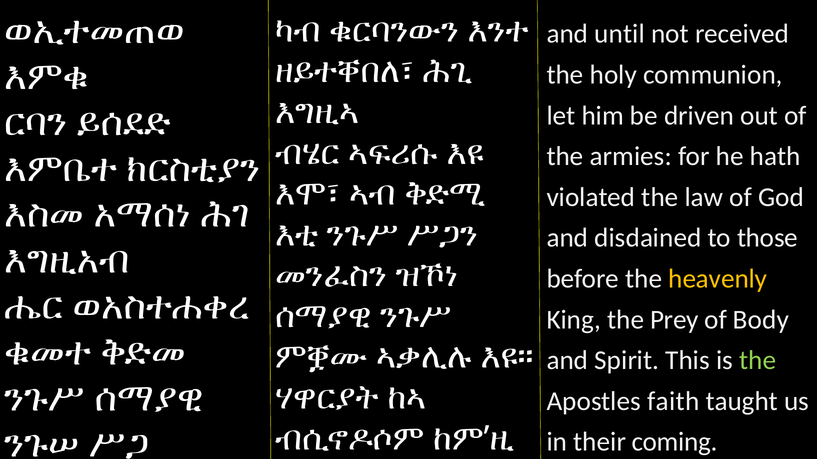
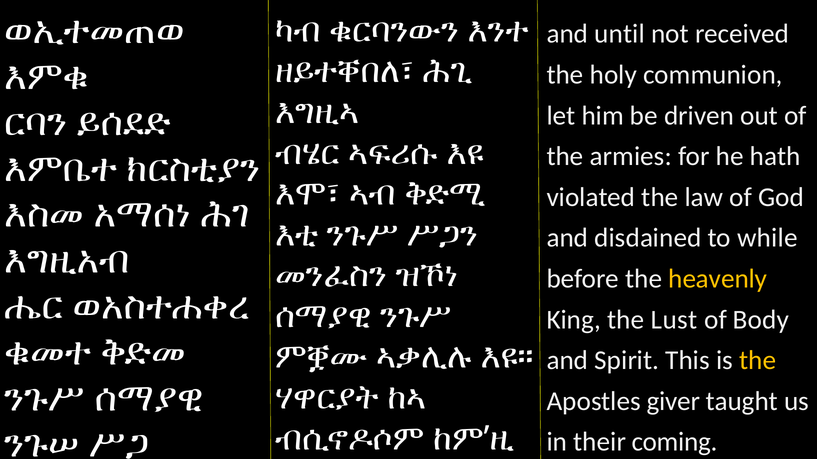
those: those -> while
Prey: Prey -> Lust
the at (758, 361) colour: light green -> yellow
faith: faith -> giver
